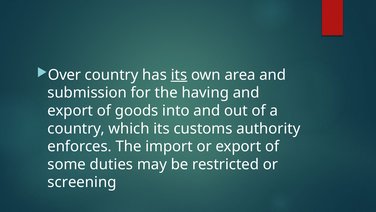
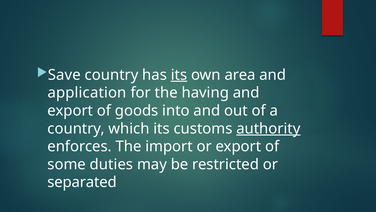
Over: Over -> Save
submission: submission -> application
authority underline: none -> present
screening: screening -> separated
